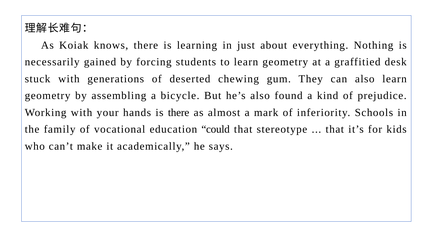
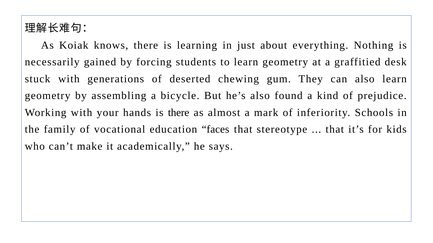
could: could -> faces
